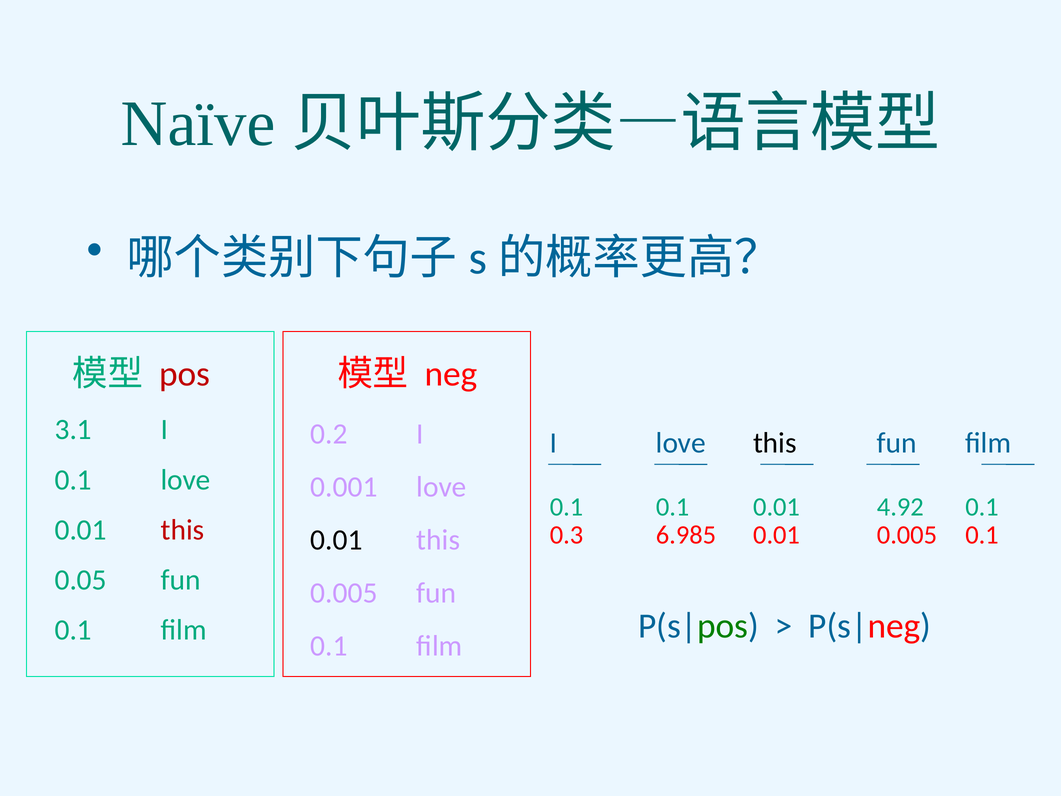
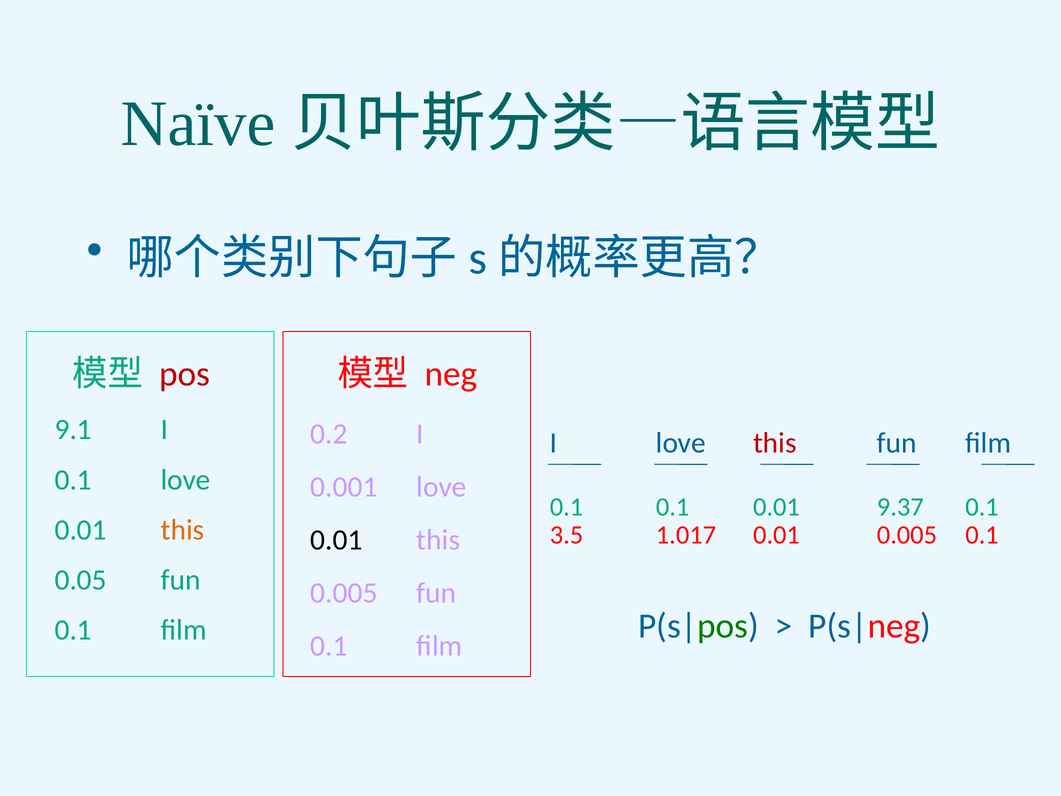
3.1: 3.1 -> 9.1
this at (775, 443) colour: black -> red
4.92: 4.92 -> 9.37
this at (183, 530) colour: red -> orange
0.3: 0.3 -> 3.5
6.985: 6.985 -> 1.017
